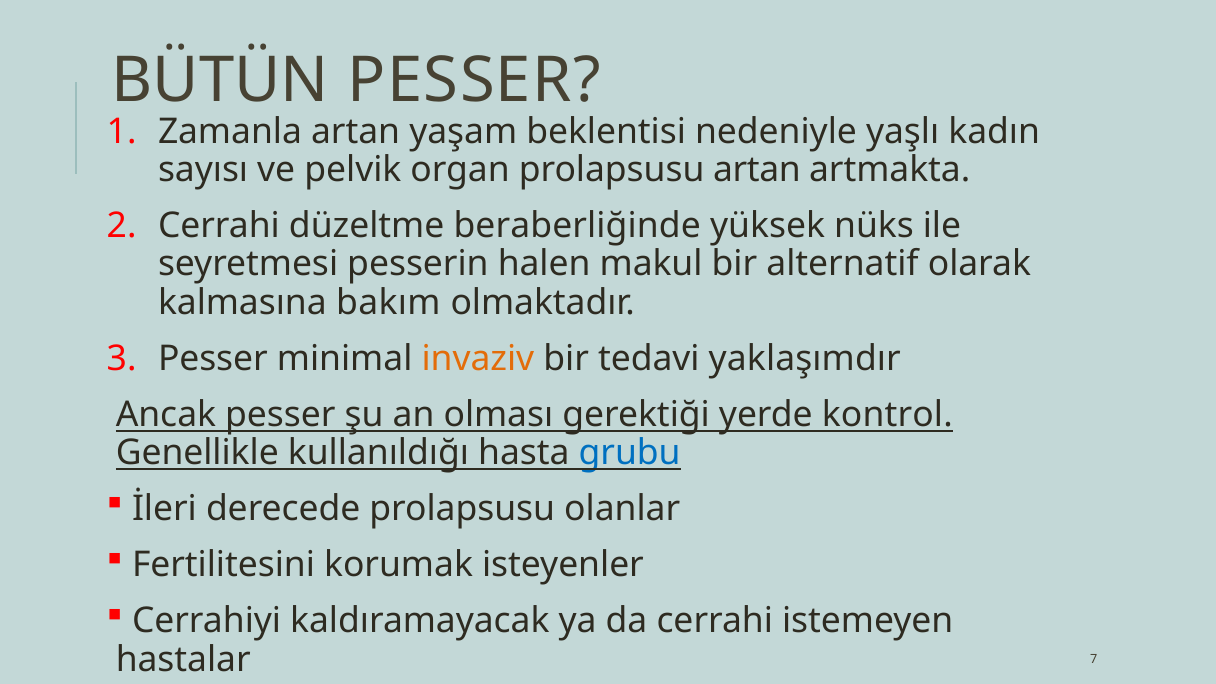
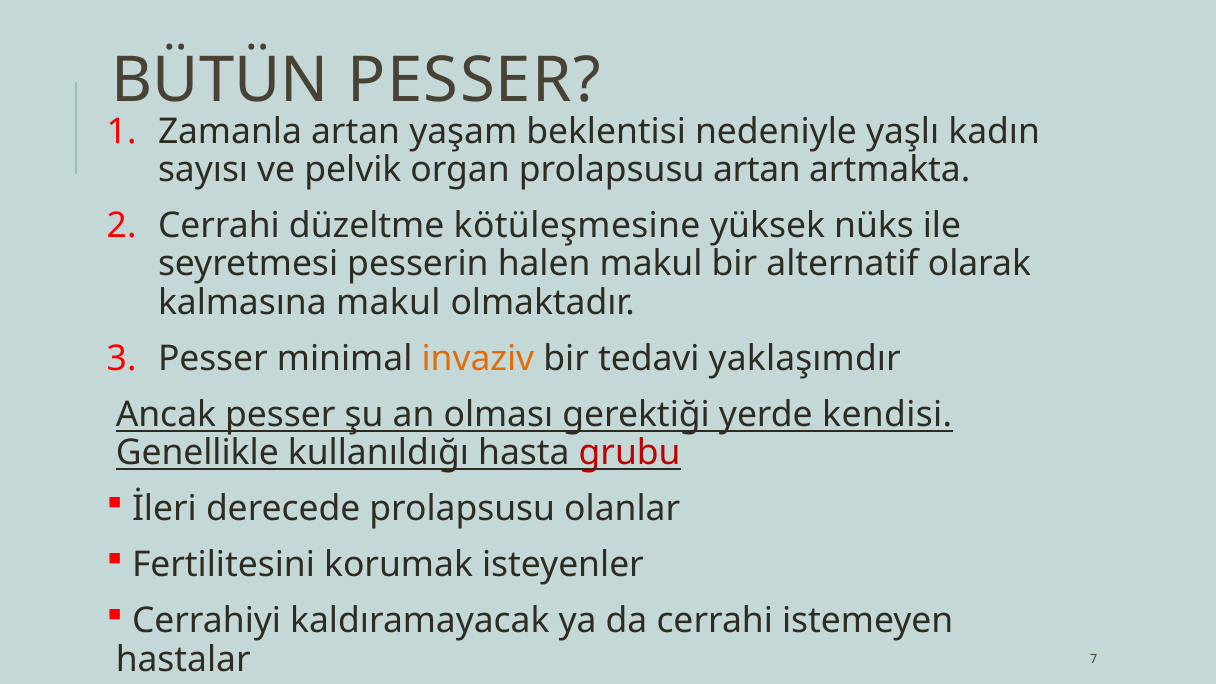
beraberliğinde: beraberliğinde -> kötüleşmesine
kalmasına bakım: bakım -> makul
kontrol: kontrol -> kendisi
grubu colour: blue -> red
